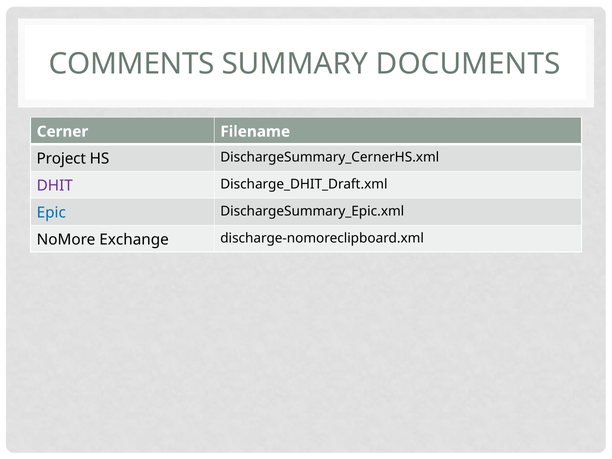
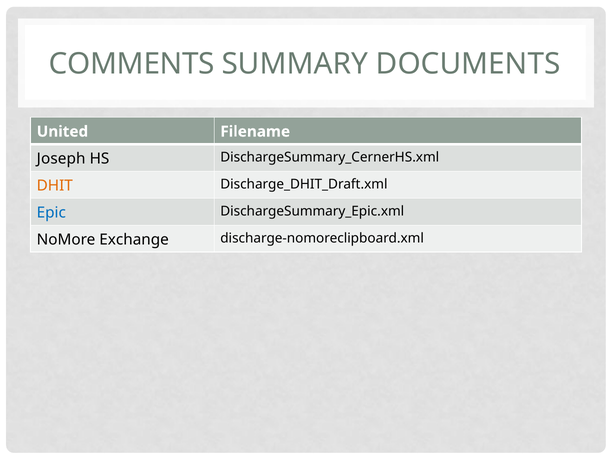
Cerner: Cerner -> United
Project: Project -> Joseph
DHIT colour: purple -> orange
